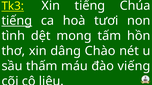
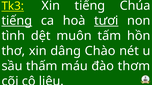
tươi underline: none -> present
mong: mong -> muôn
viếng: viếng -> thơm
